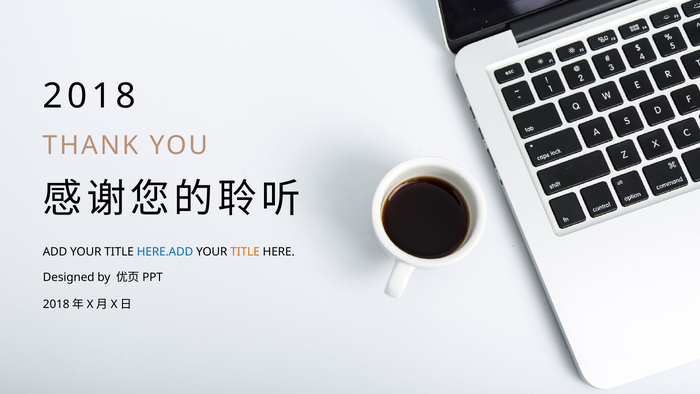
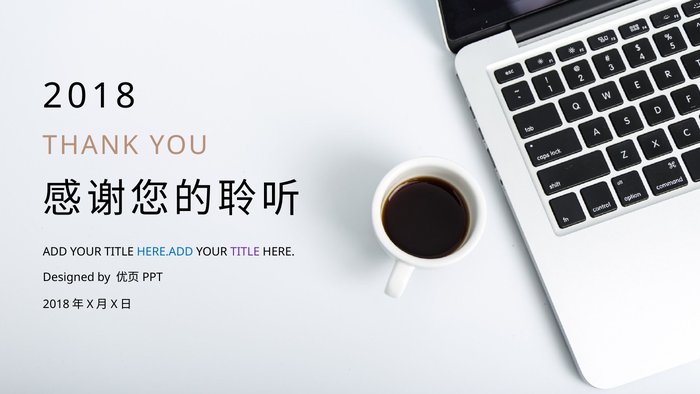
TITLE at (245, 252) colour: orange -> purple
